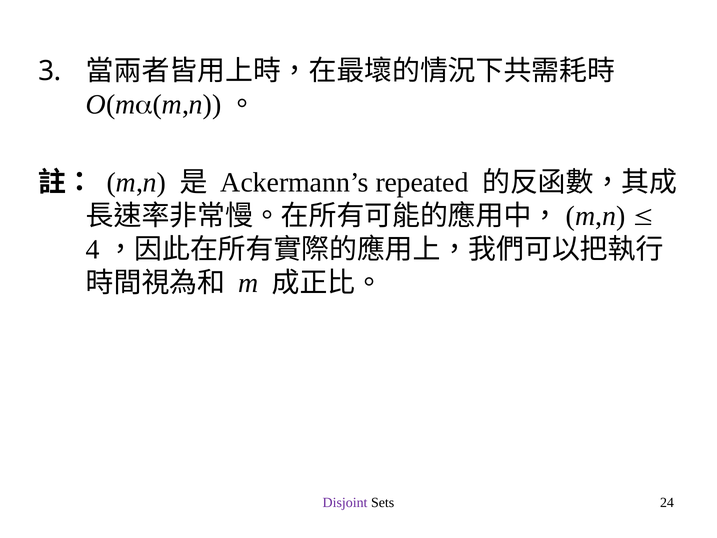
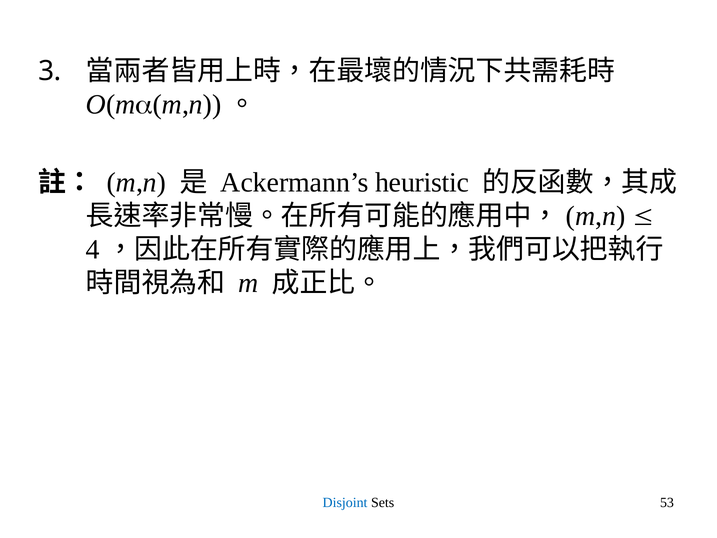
repeated: repeated -> heuristic
Disjoint colour: purple -> blue
24: 24 -> 53
